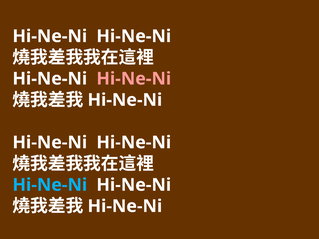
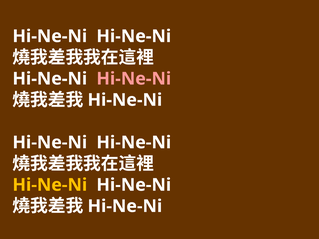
Hi-Ne-Ni at (50, 185) colour: light blue -> yellow
